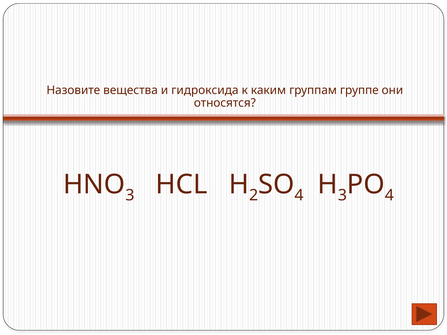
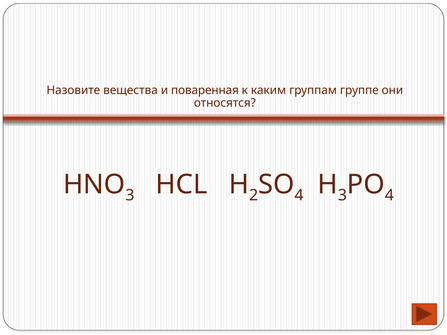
гидроксида: гидроксида -> поваренная
